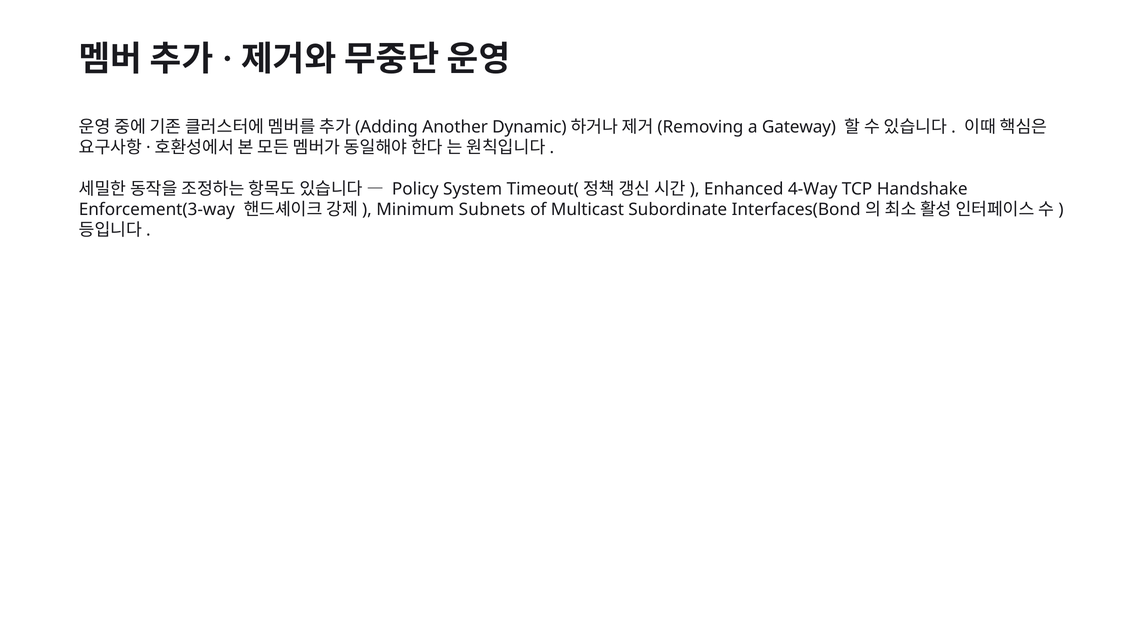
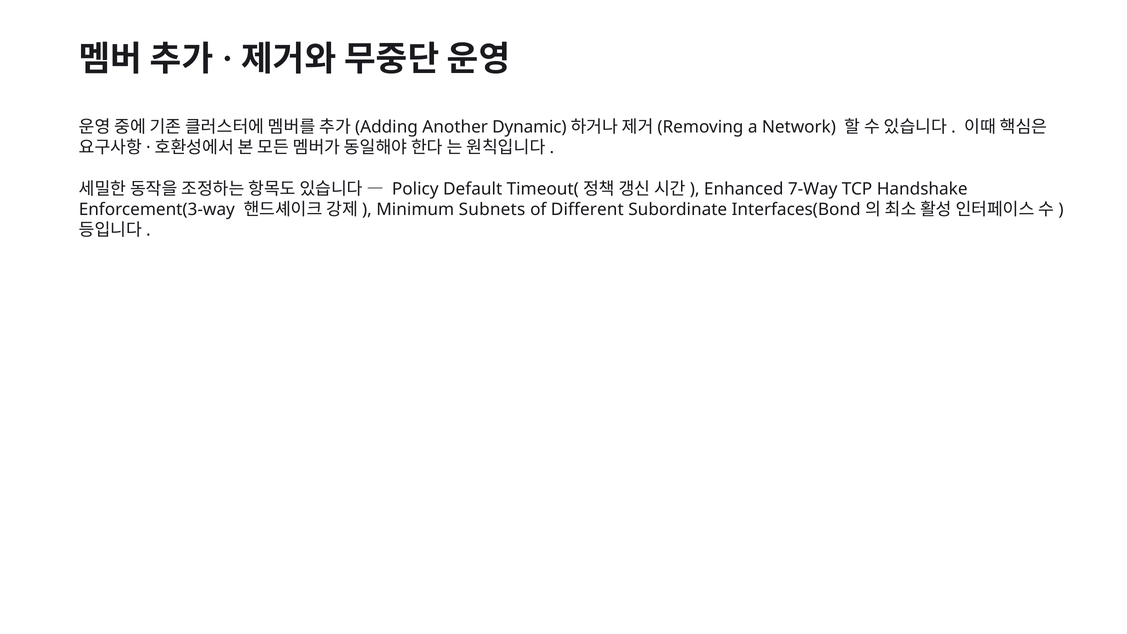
Gateway: Gateway -> Network
System: System -> Default
4-Way: 4-Way -> 7-Way
Multicast: Multicast -> Different
